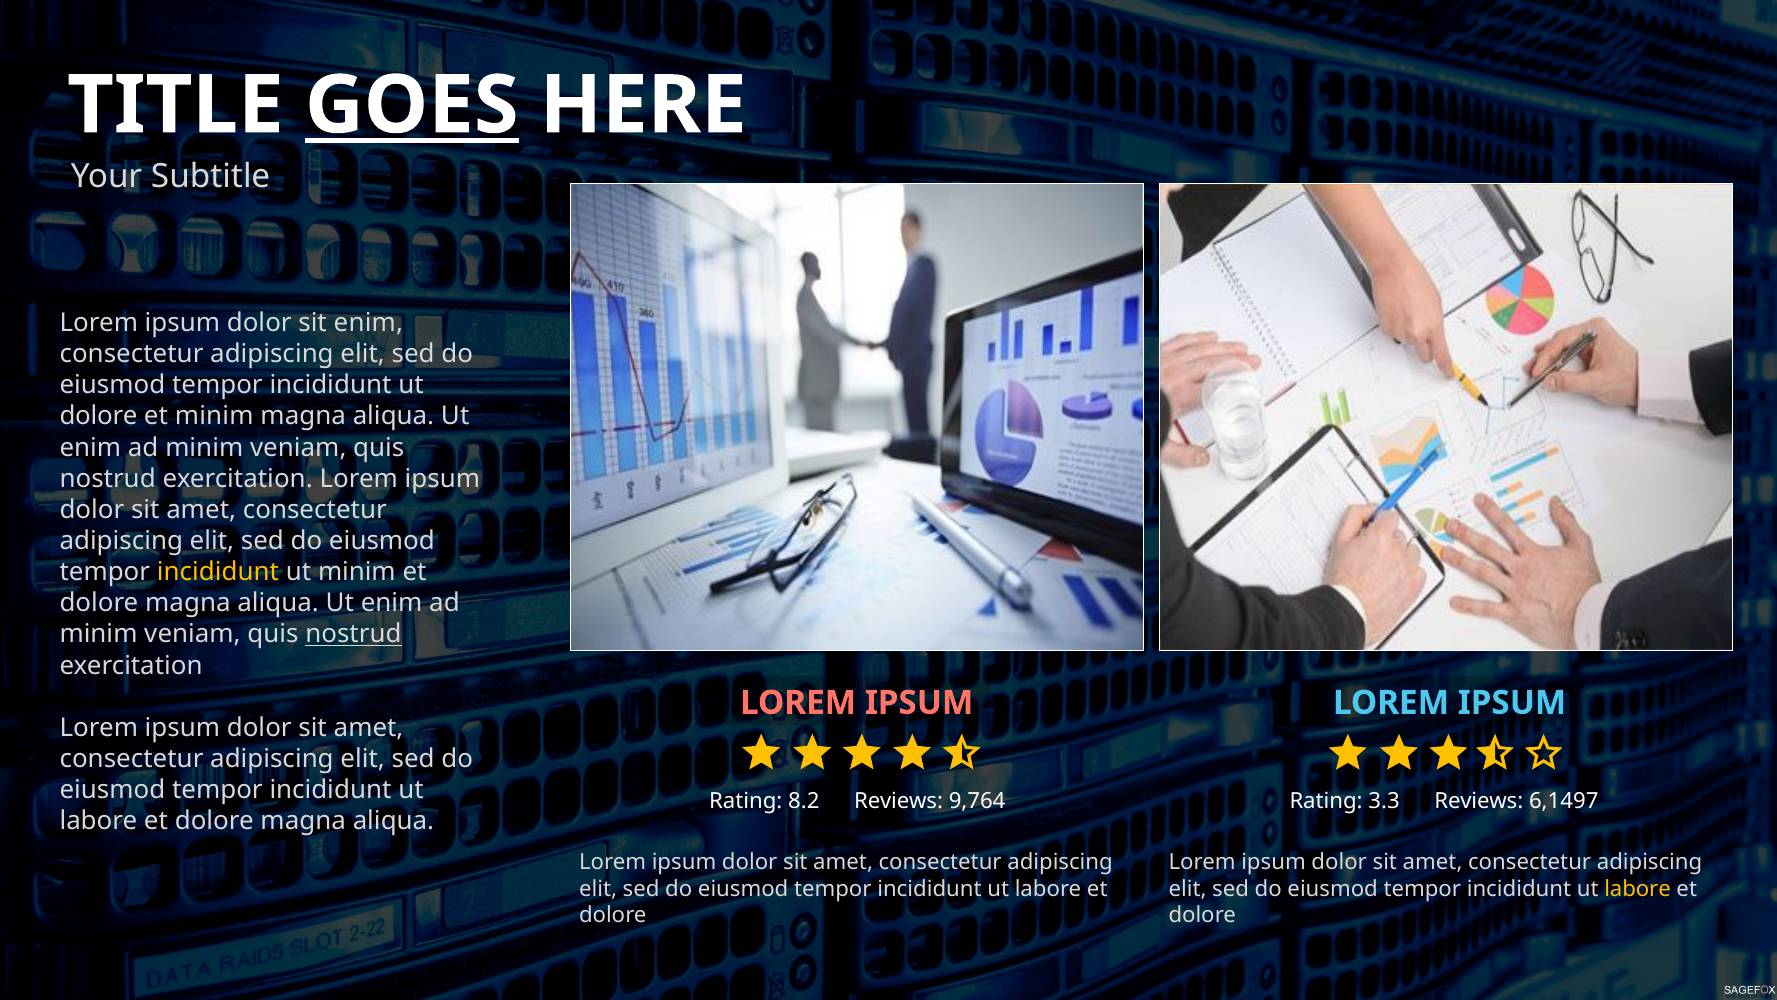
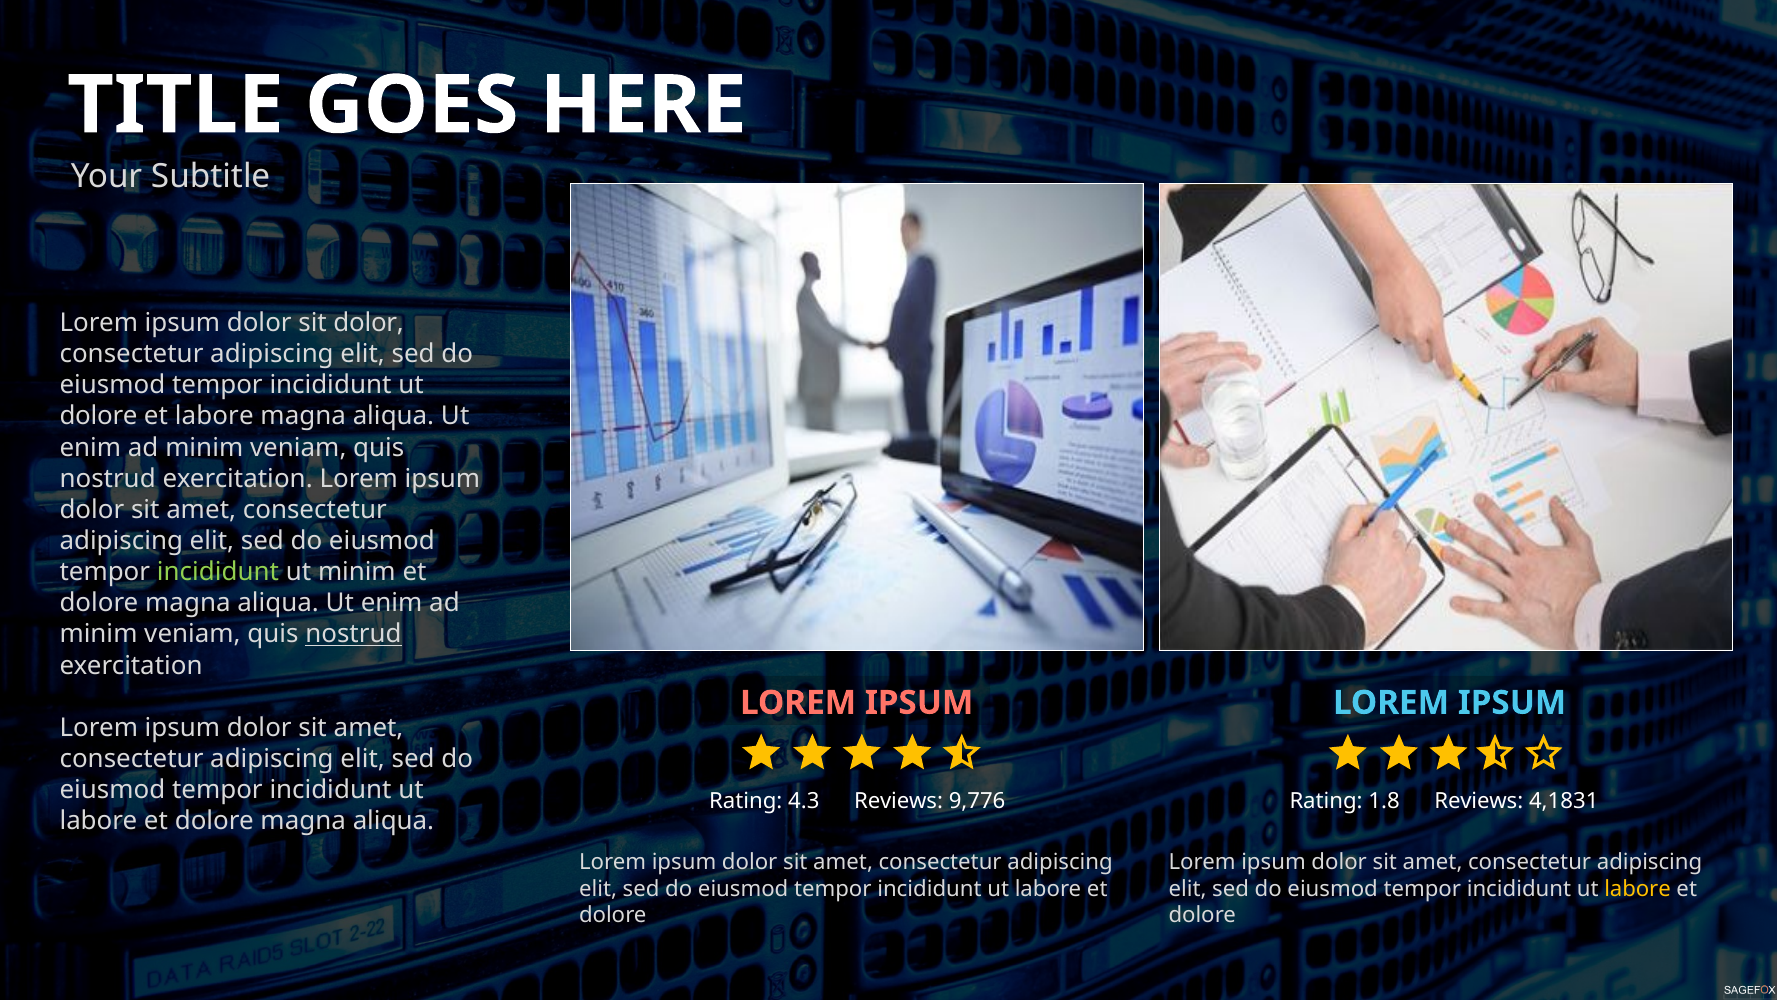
GOES underline: present -> none
sit enim: enim -> dolor
et minim: minim -> labore
incididunt at (218, 572) colour: yellow -> light green
8.2: 8.2 -> 4.3
9,764: 9,764 -> 9,776
3.3: 3.3 -> 1.8
6,1497: 6,1497 -> 4,1831
